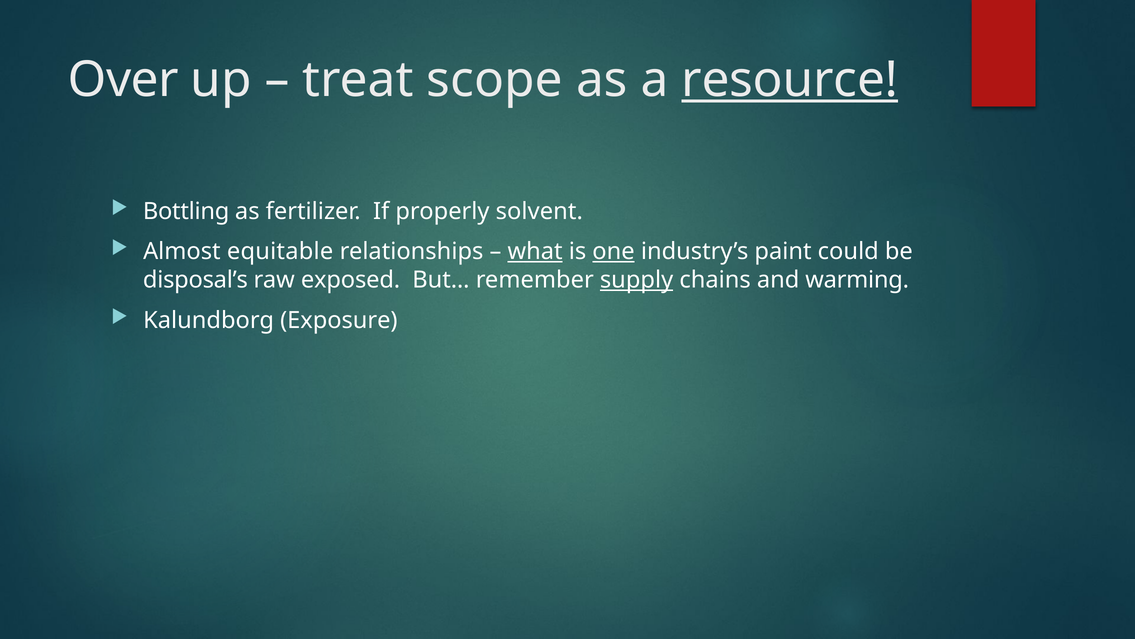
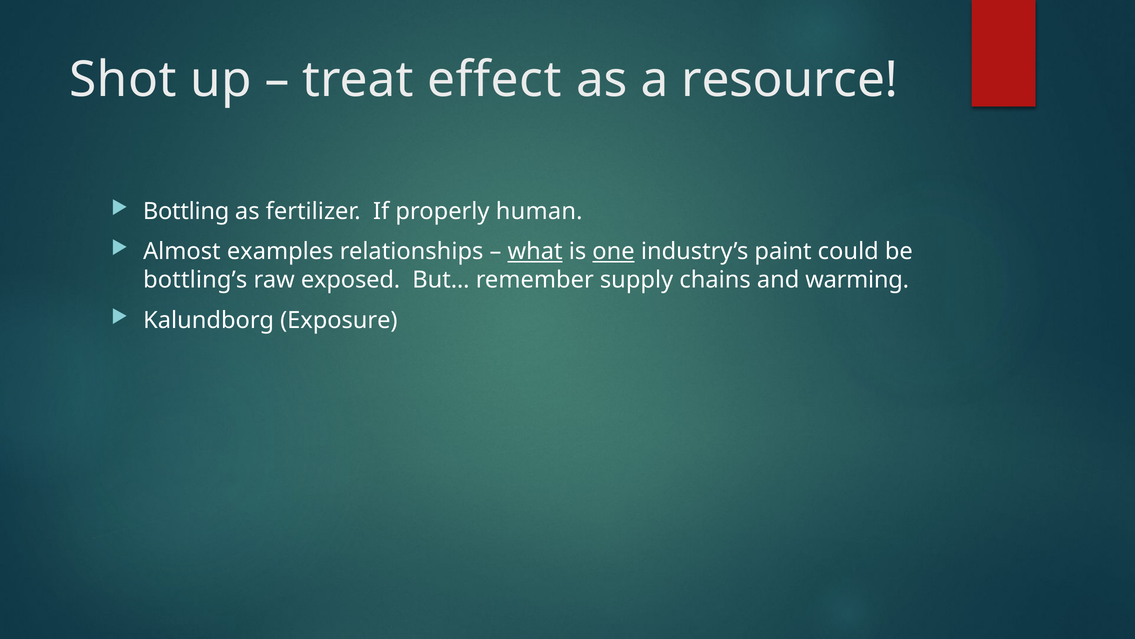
Over: Over -> Shot
scope: scope -> effect
resource underline: present -> none
solvent: solvent -> human
equitable: equitable -> examples
disposal’s: disposal’s -> bottling’s
supply underline: present -> none
